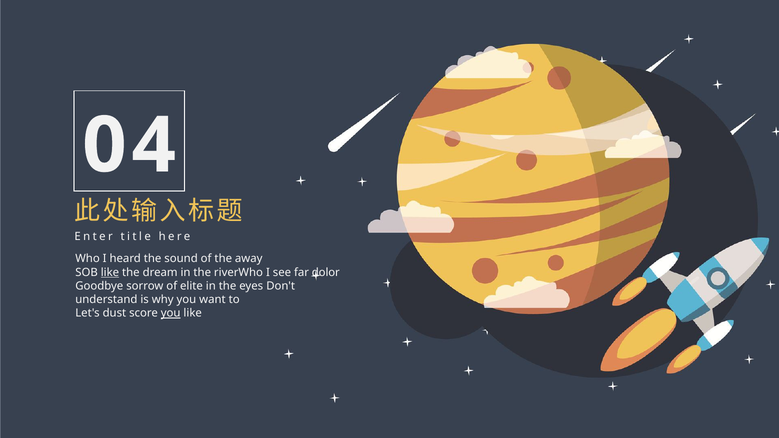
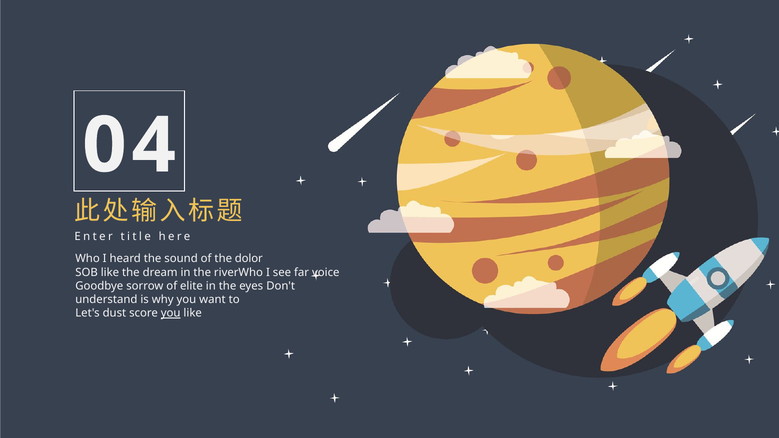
away: away -> dolor
like at (110, 272) underline: present -> none
dolor: dolor -> voice
